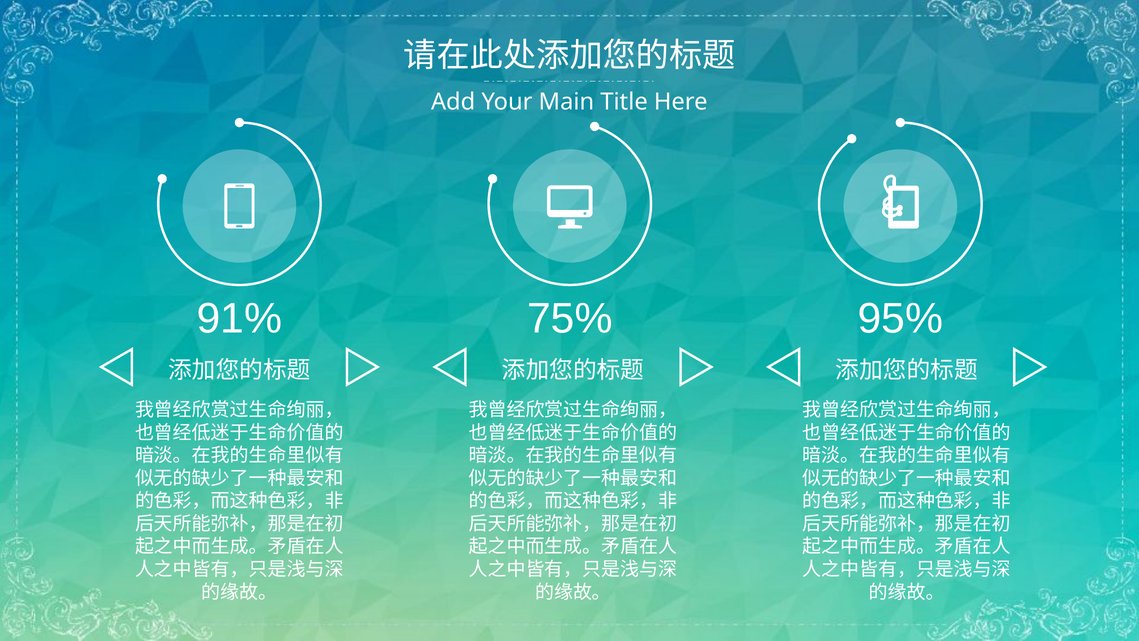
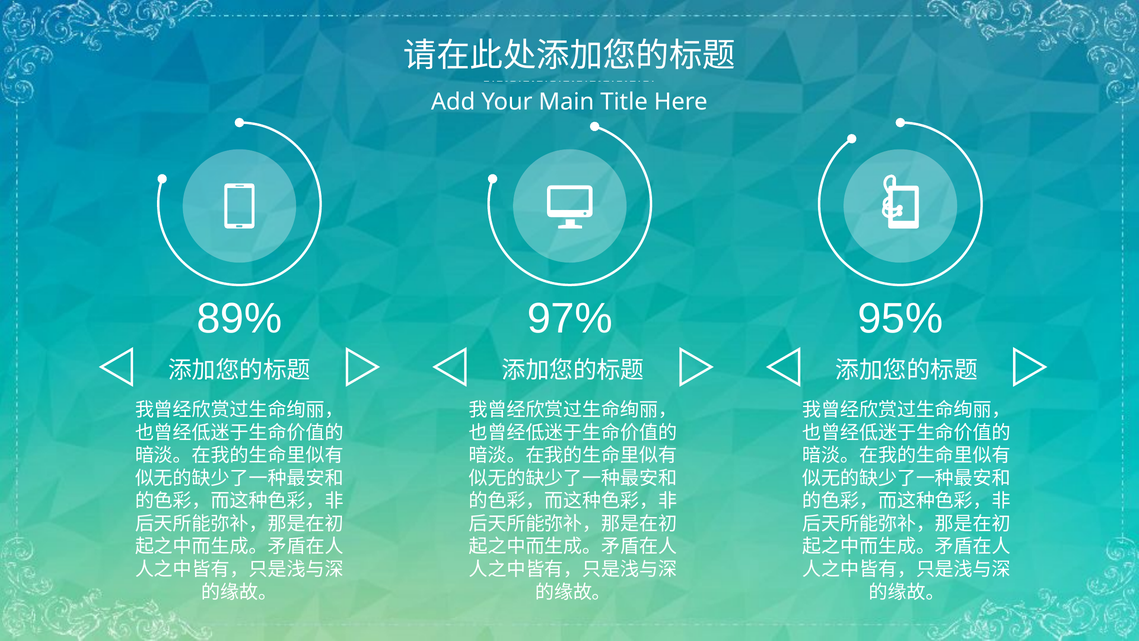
91%: 91% -> 89%
75%: 75% -> 97%
